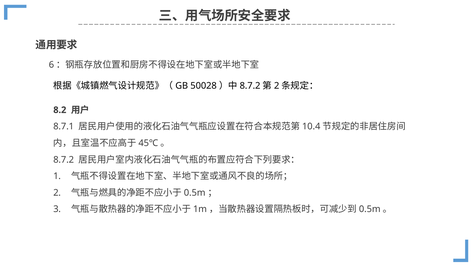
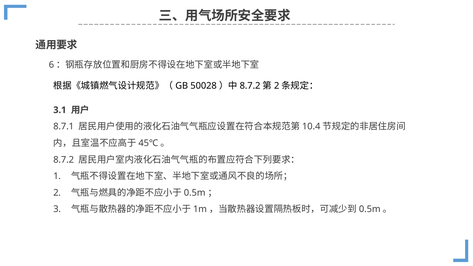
8.2: 8.2 -> 3.1
